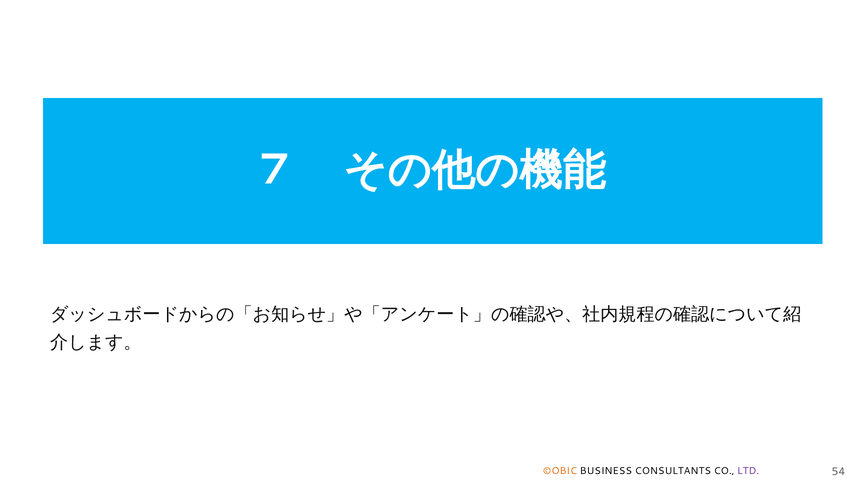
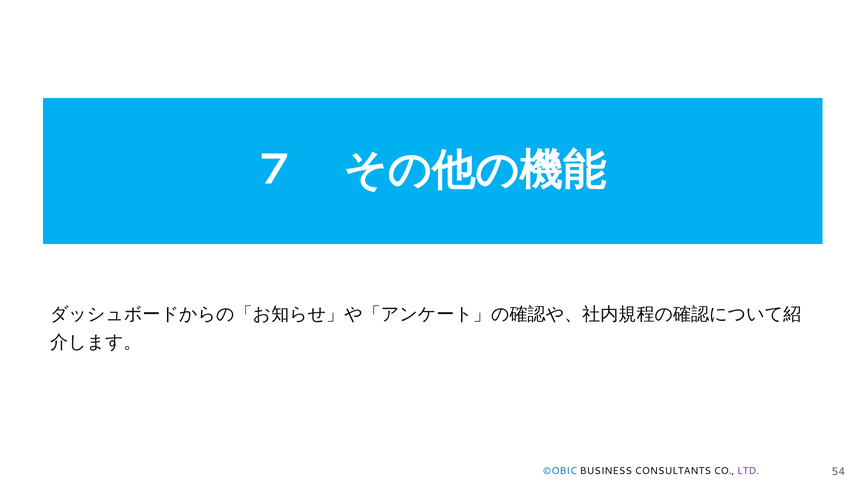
©OBIC colour: orange -> blue
